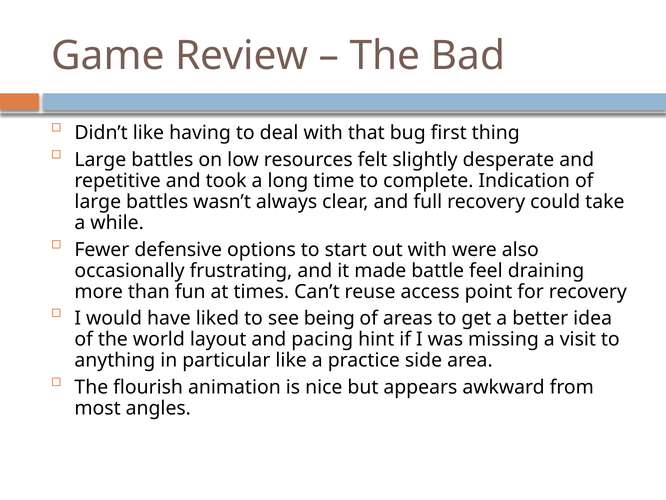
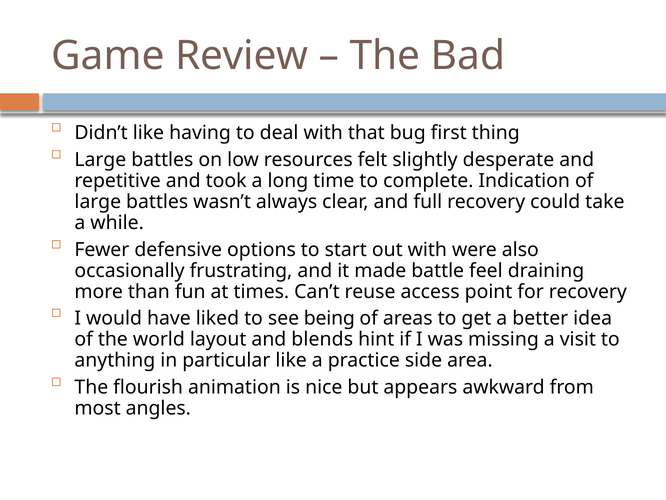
pacing: pacing -> blends
